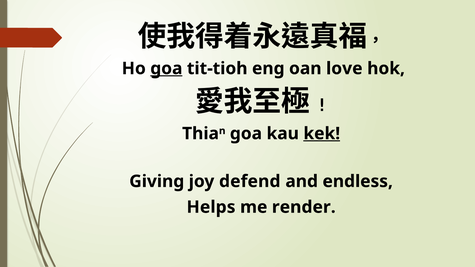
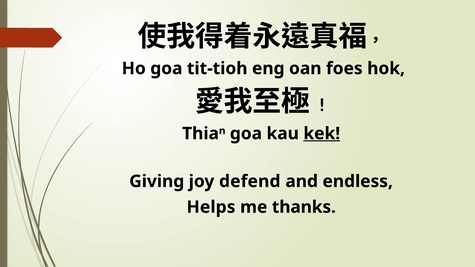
goa at (166, 69) underline: present -> none
love: love -> foes
render: render -> thanks
